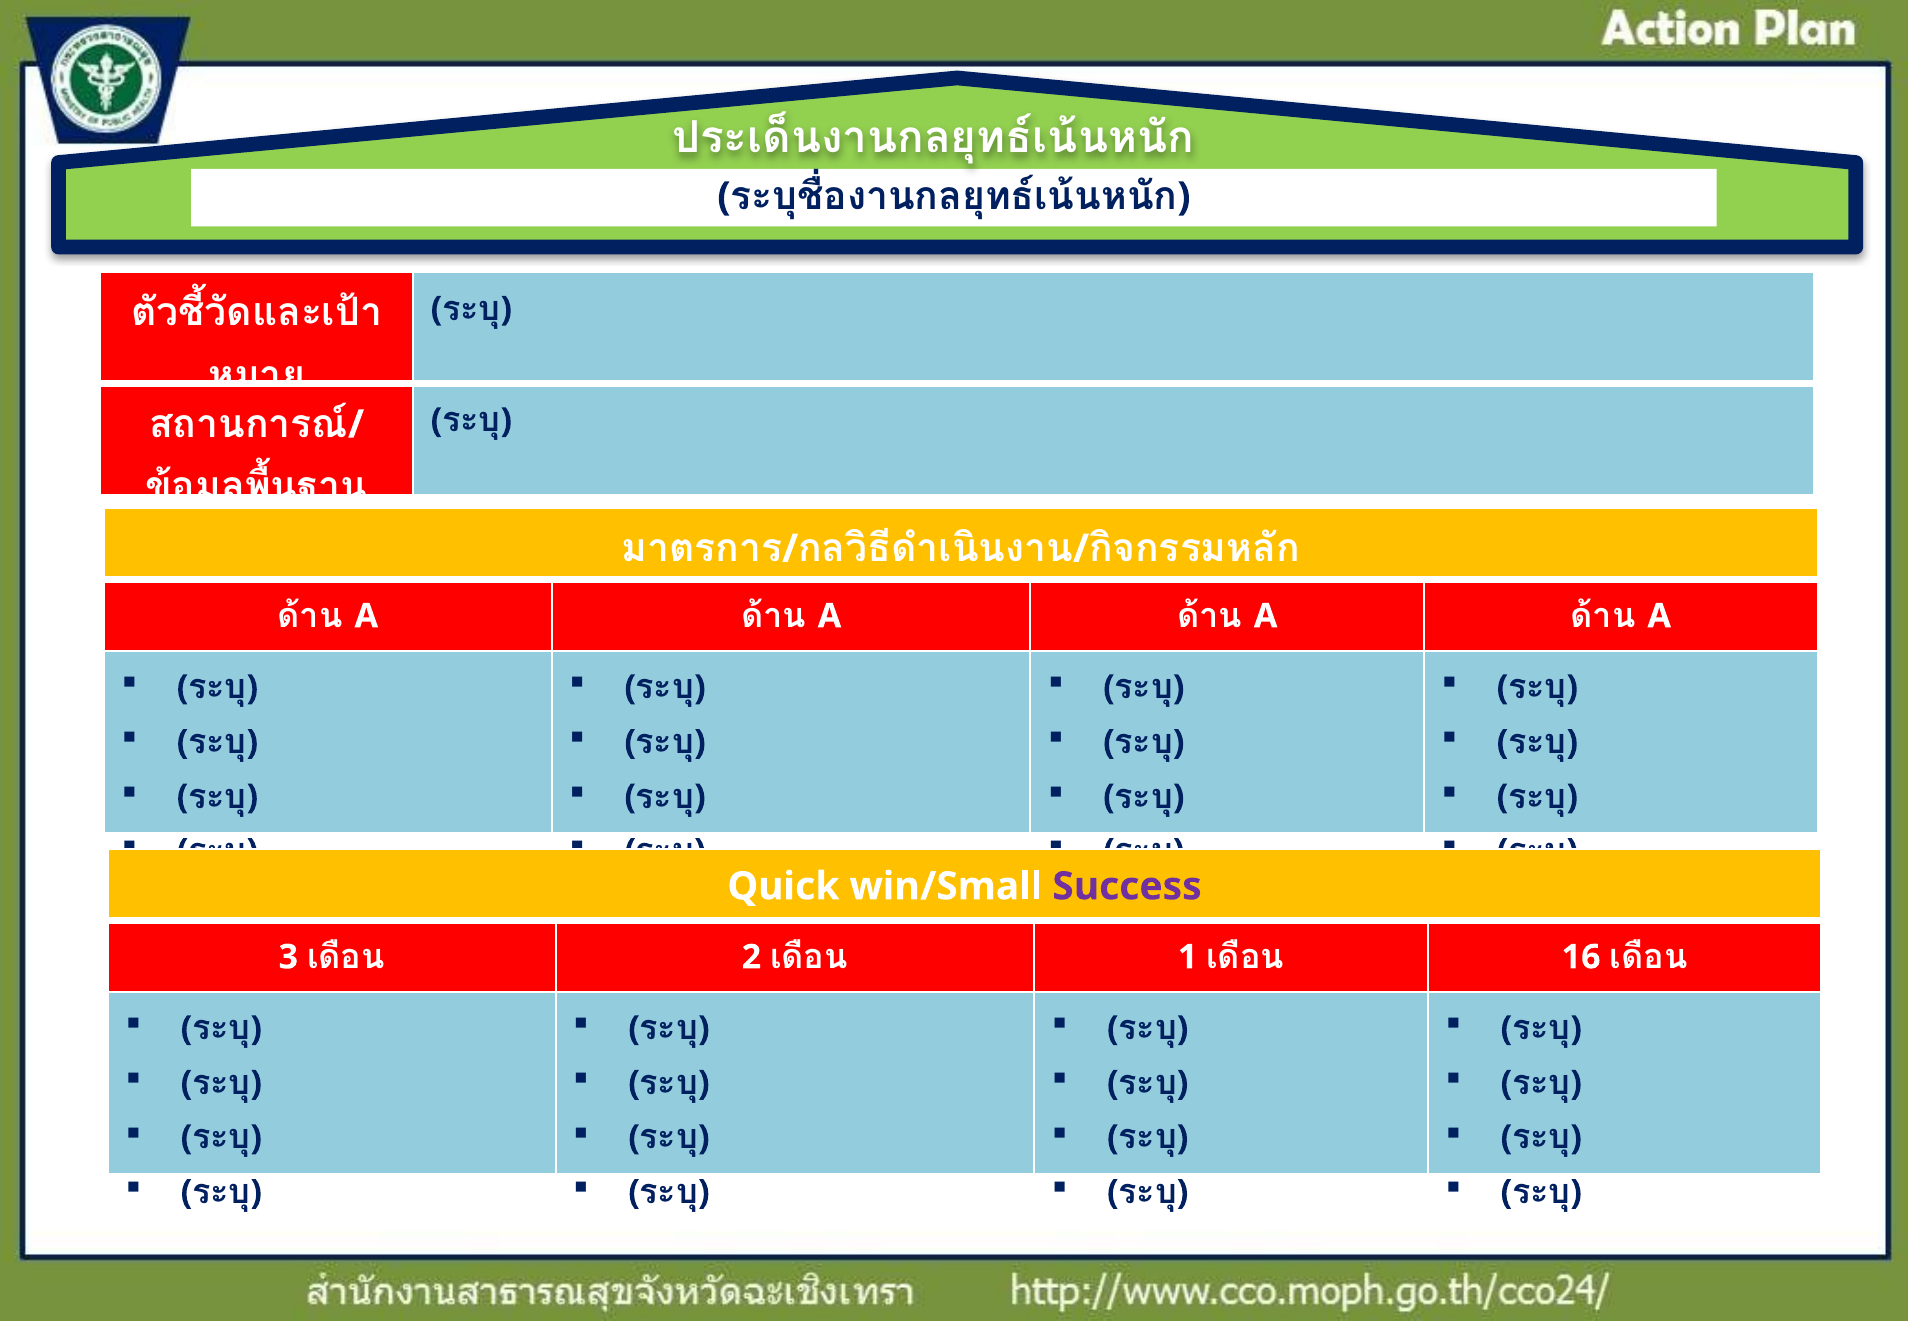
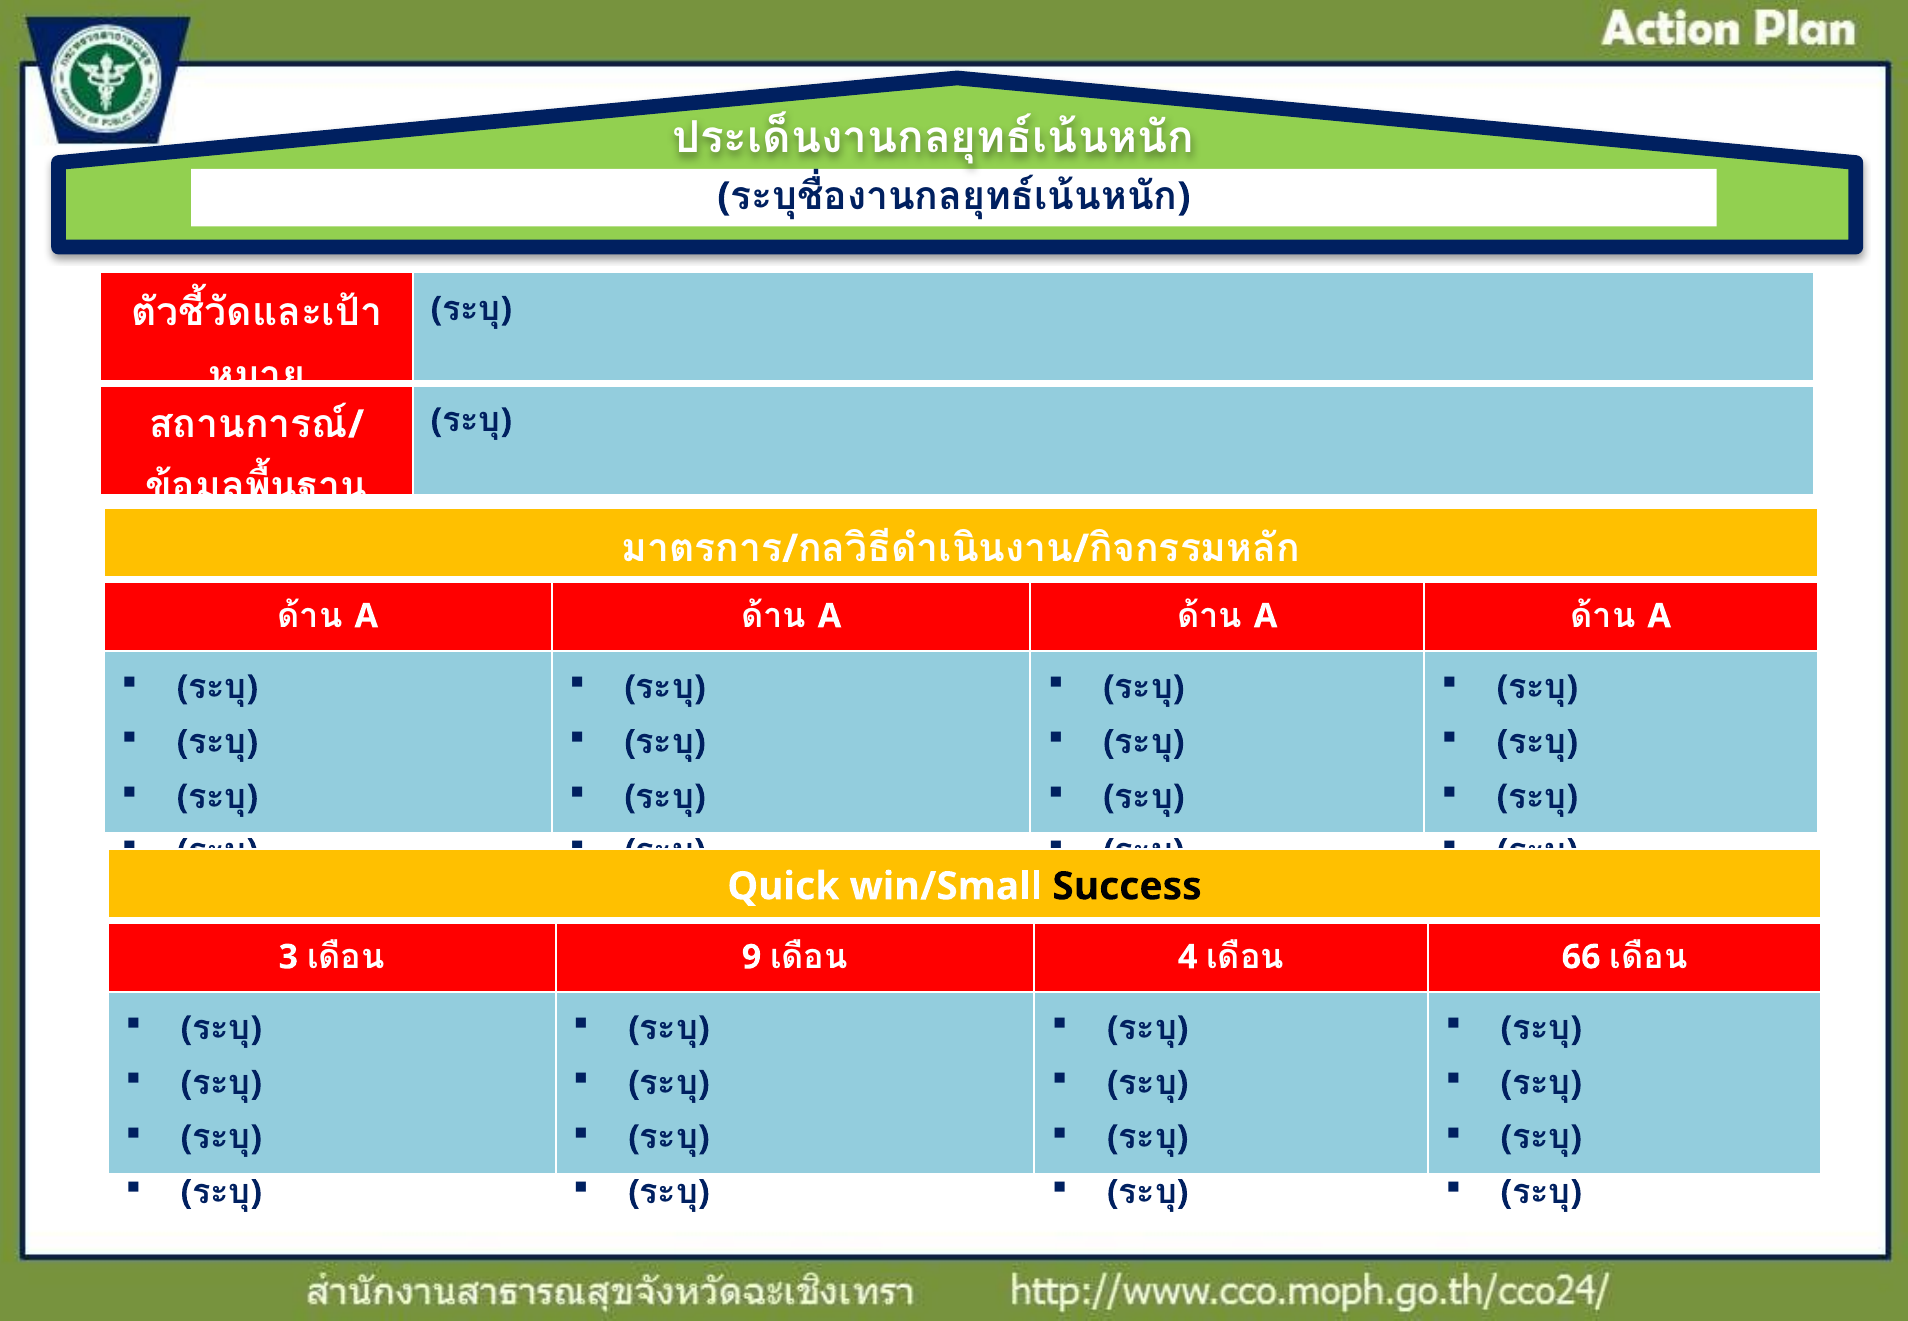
Success colour: purple -> black
2: 2 -> 9
1: 1 -> 4
16: 16 -> 66
